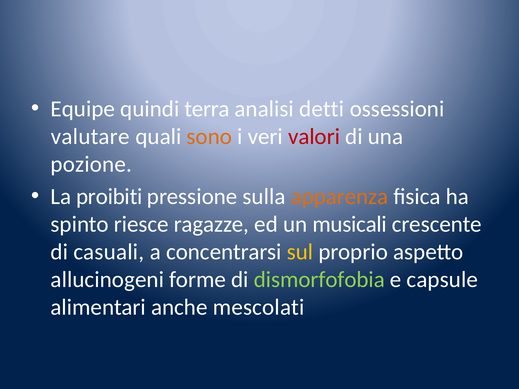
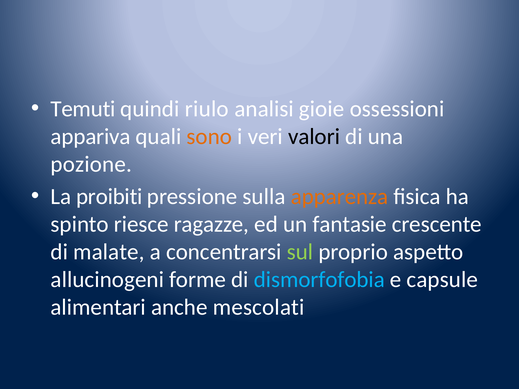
Equipe: Equipe -> Temuti
terra: terra -> riulo
detti: detti -> gioie
valutare: valutare -> appariva
valori colour: red -> black
musicali: musicali -> fantasie
casuali: casuali -> malate
sul colour: yellow -> light green
dismorfofobia colour: light green -> light blue
